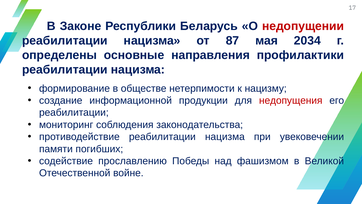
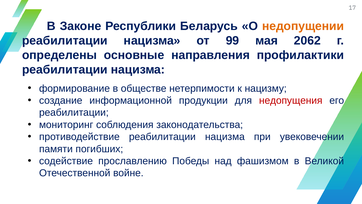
недопущении colour: red -> orange
87: 87 -> 99
2034: 2034 -> 2062
